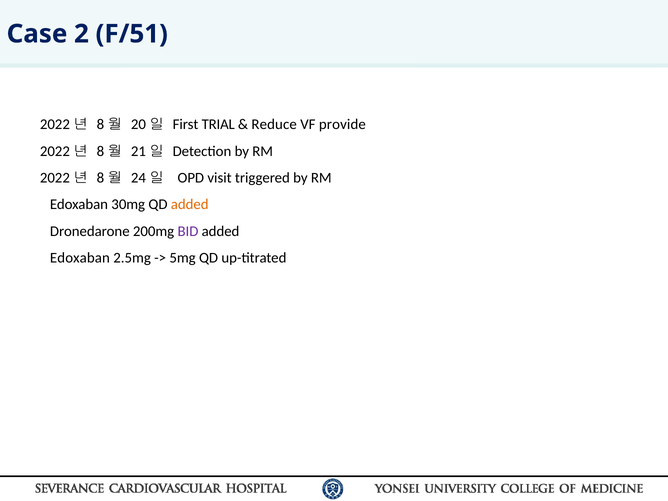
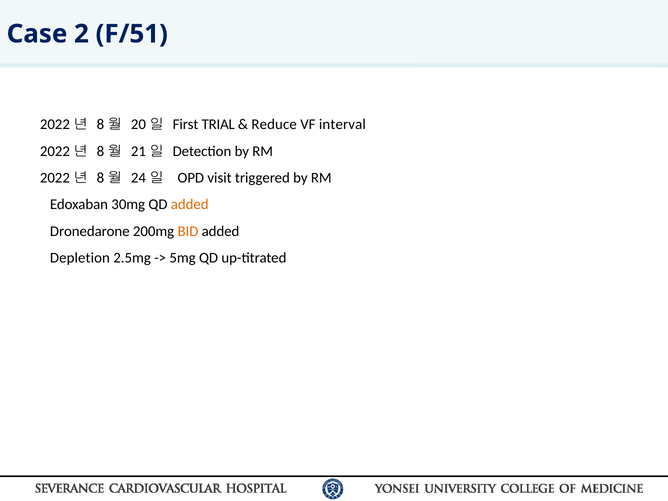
provide: provide -> interval
BID colour: purple -> orange
Edoxaban at (80, 258): Edoxaban -> Depletion
